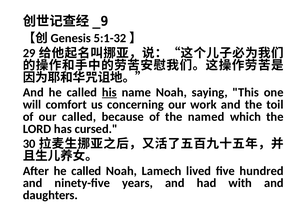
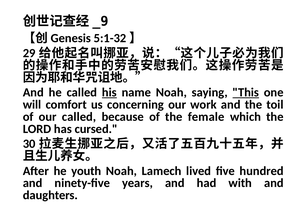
This underline: none -> present
named: named -> female
After he called: called -> youth
